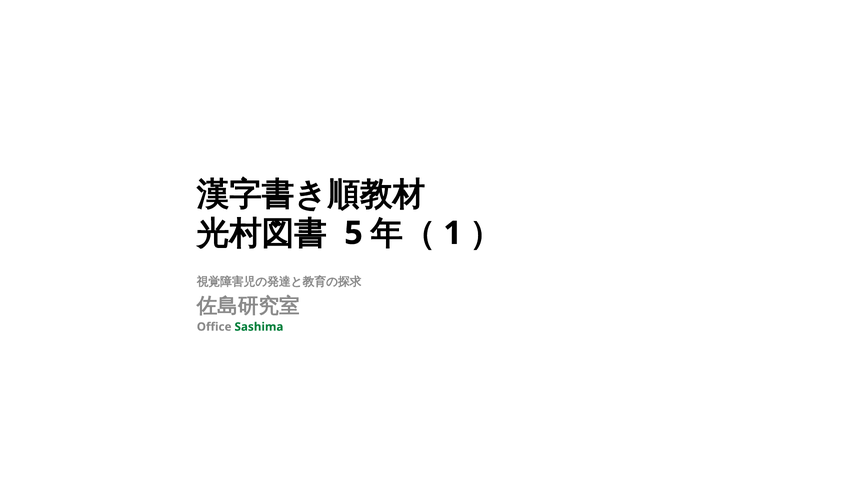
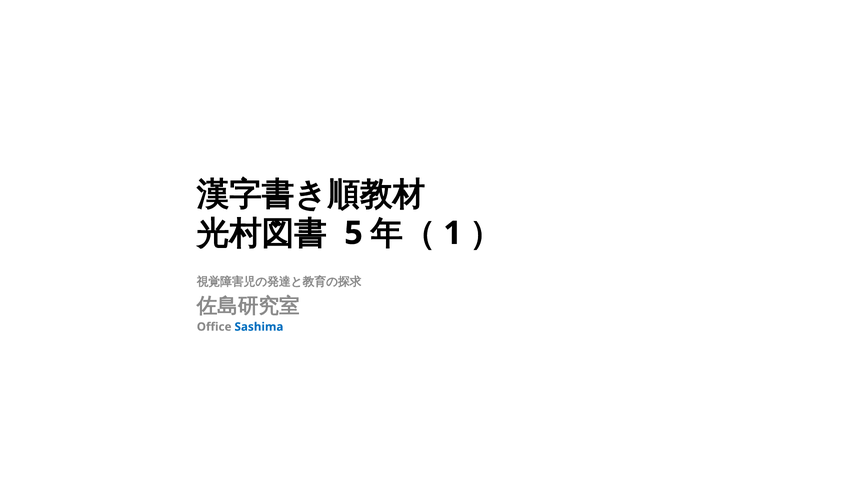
Sashima colour: green -> blue
